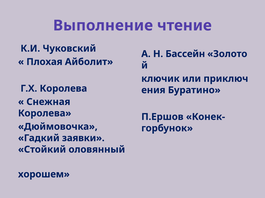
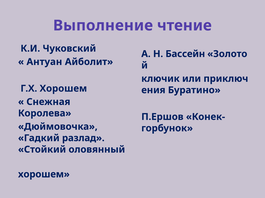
Плохая: Плохая -> Антуан
Г.Х Королева: Королева -> Хорошем
заявки: заявки -> разлад
